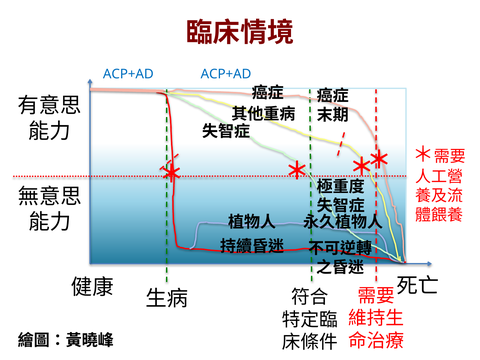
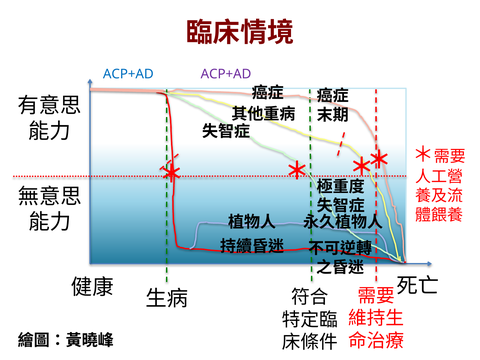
ACP+AD at (226, 74) colour: blue -> purple
